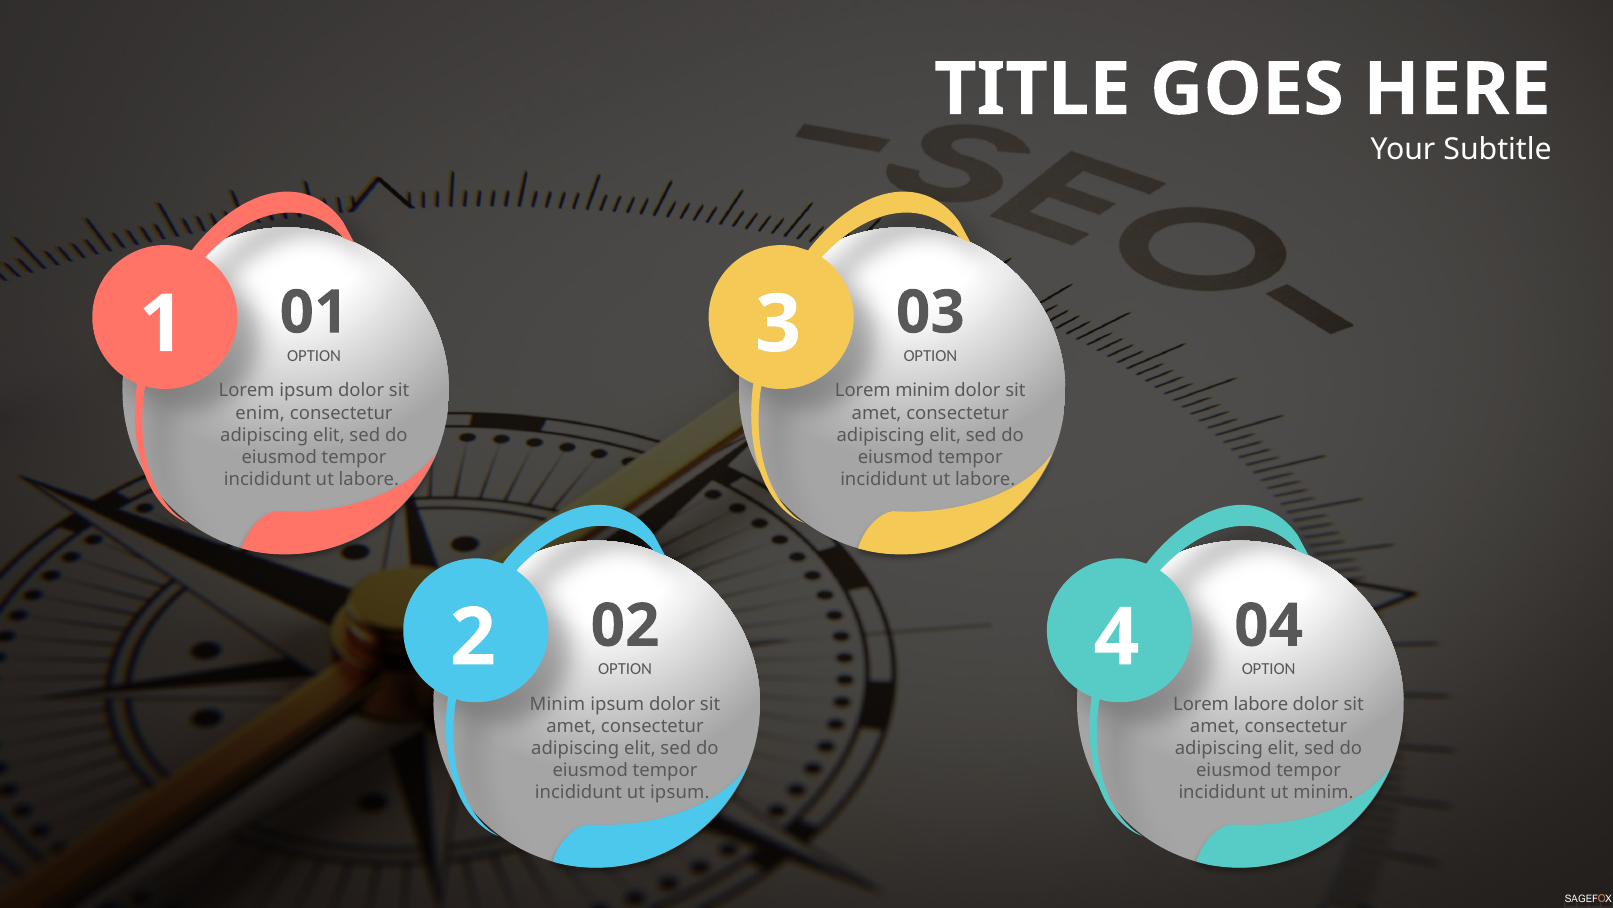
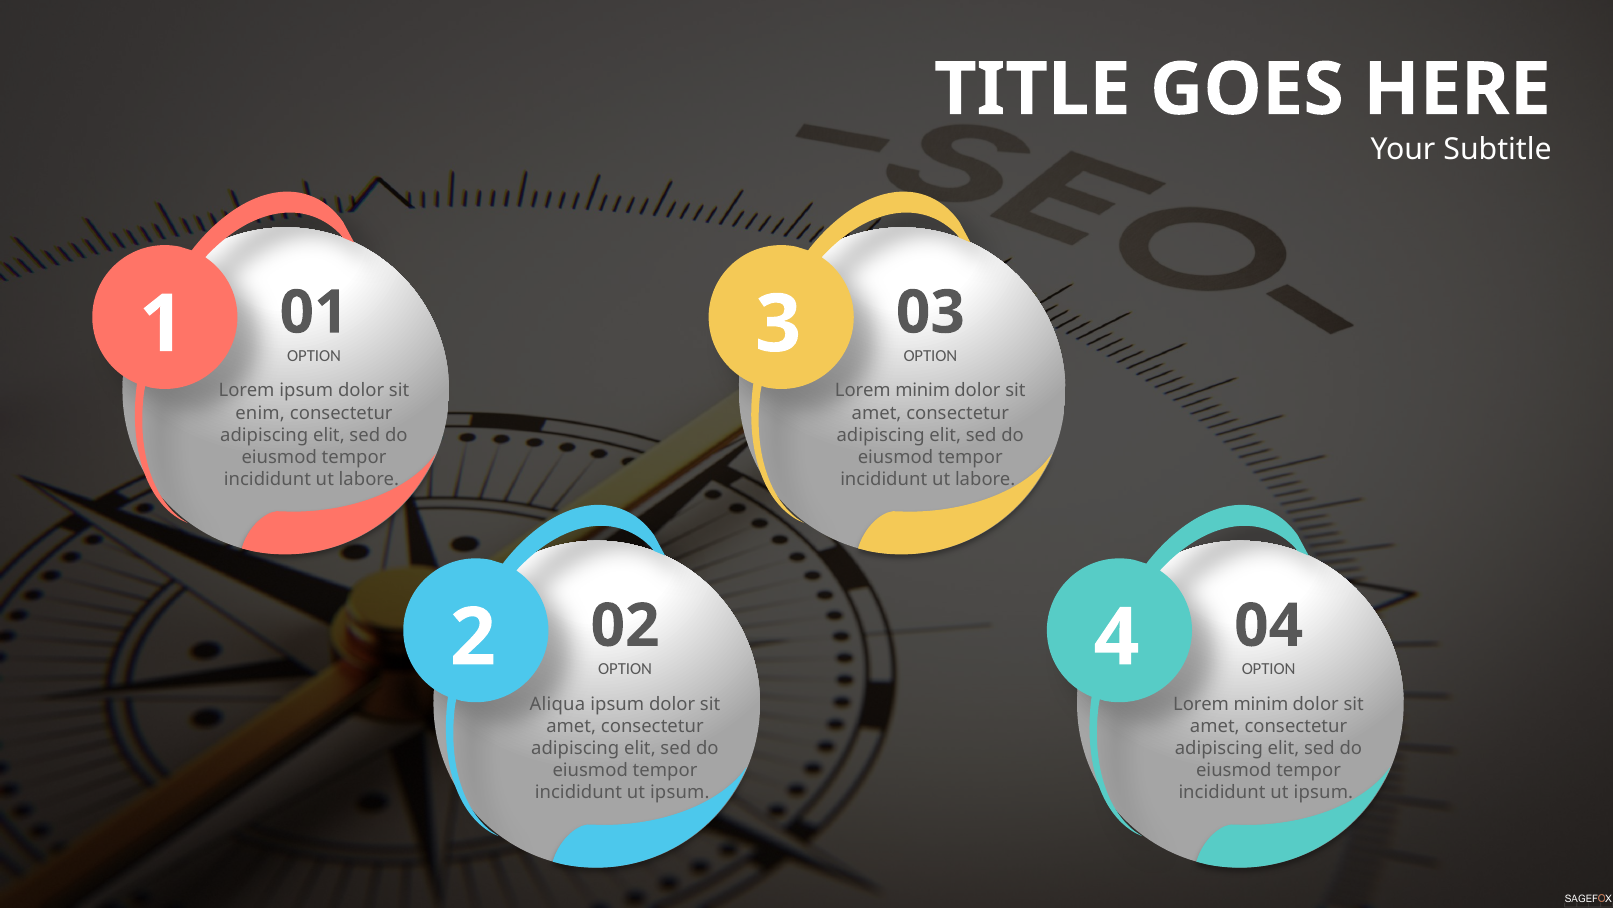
Minim at (557, 704): Minim -> Aliqua
labore at (1261, 704): labore -> minim
minim at (1323, 792): minim -> ipsum
